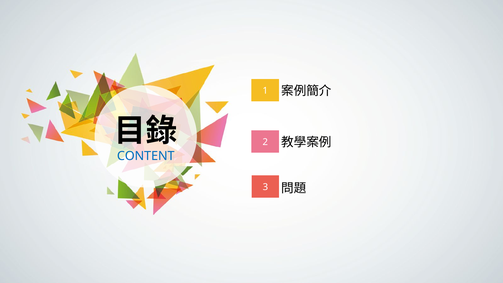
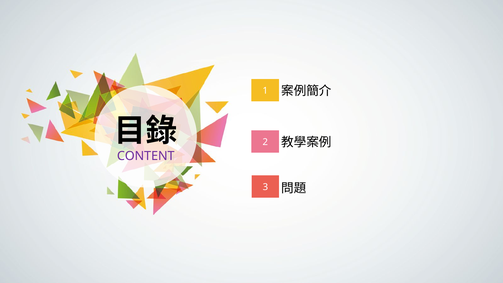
CONTENT colour: blue -> purple
